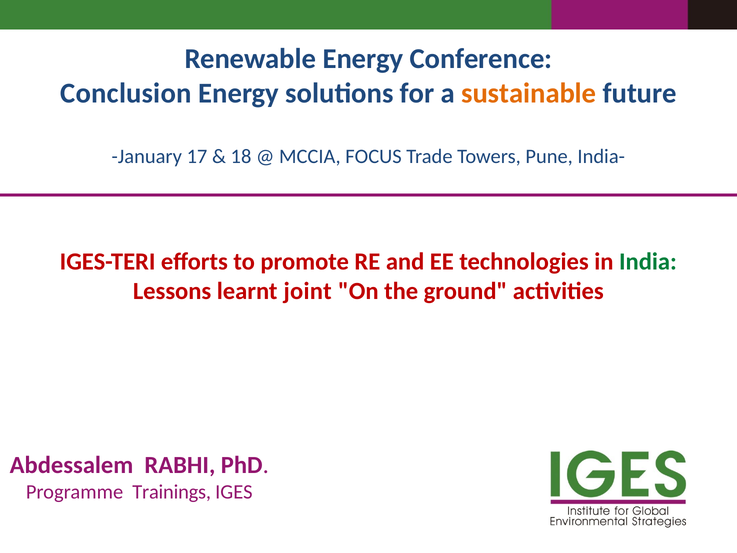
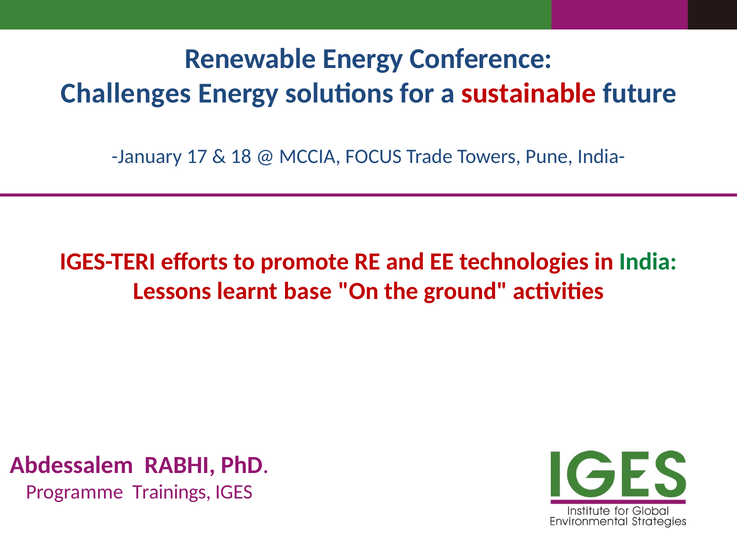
Conclusion: Conclusion -> Challenges
sustainable colour: orange -> red
joint: joint -> base
